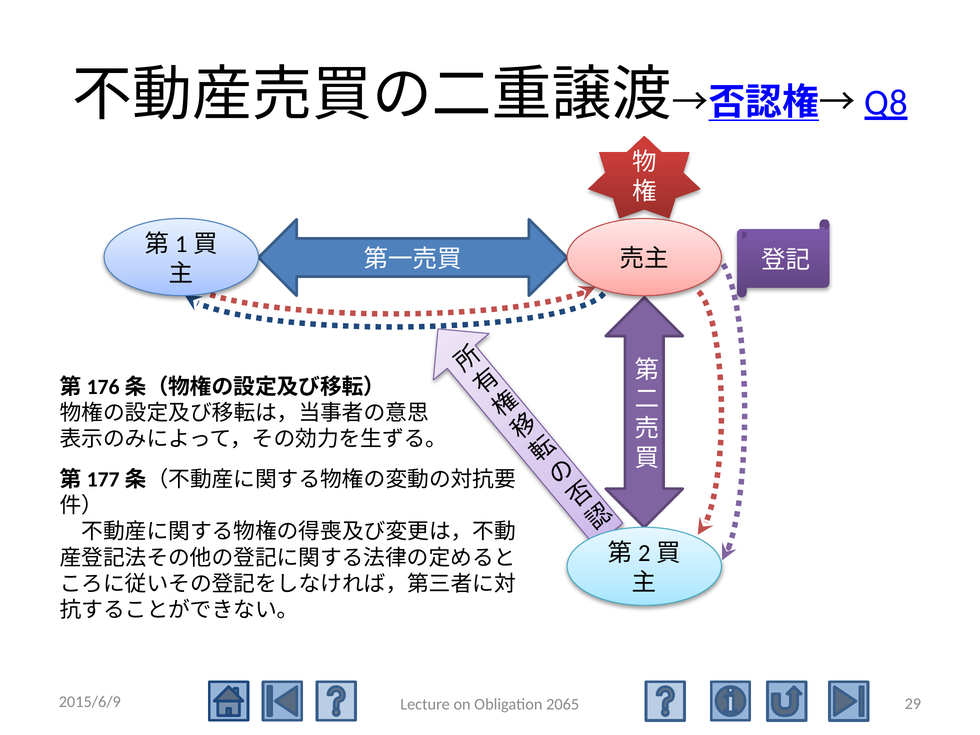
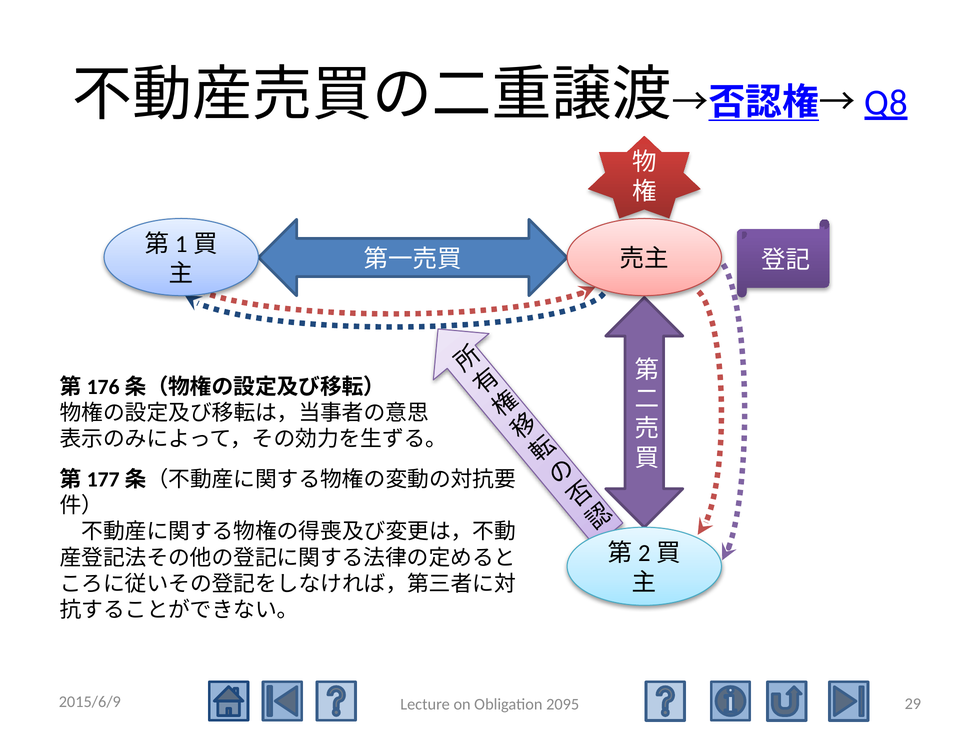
2065: 2065 -> 2095
